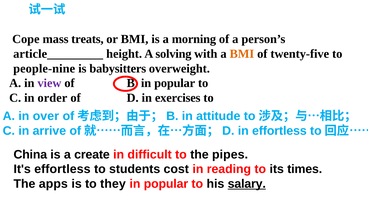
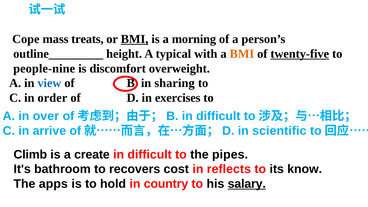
BMI at (135, 39) underline: none -> present
article_________: article_________ -> outline_________
solving: solving -> typical
twenty-five underline: none -> present
babysitters: babysitters -> discomfort
view colour: purple -> blue
popular at (175, 83): popular -> sharing
B in attitude: attitude -> difficult
in effortless: effortless -> scientific
China: China -> Climb
It's effortless: effortless -> bathroom
students: students -> recovers
reading: reading -> reflects
times: times -> know
they: they -> hold
popular at (166, 184): popular -> country
